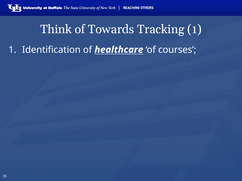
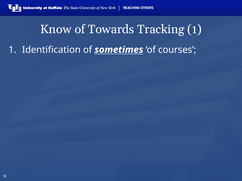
Think: Think -> Know
healthcare: healthcare -> sometimes
